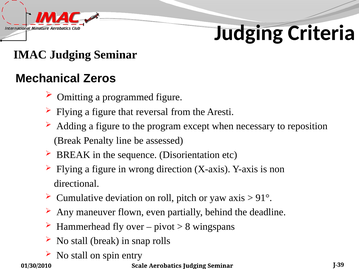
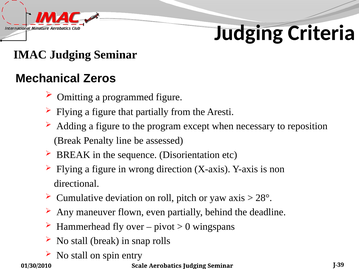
that reversal: reversal -> partially
91°: 91° -> 28°
8: 8 -> 0
